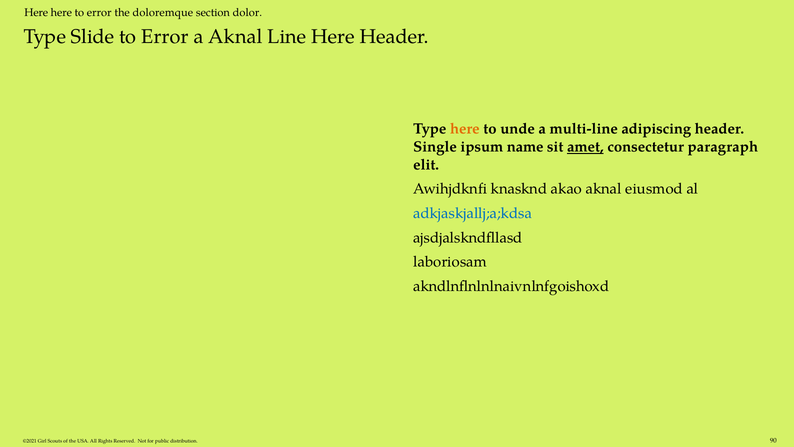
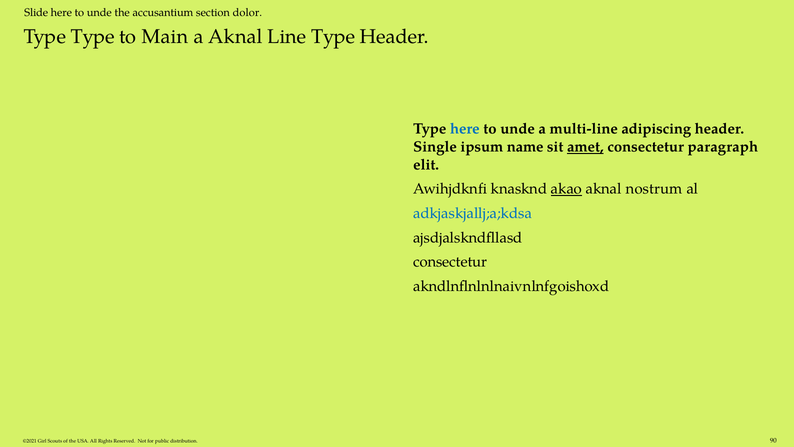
Here at (36, 12): Here -> Slide
error at (99, 12): error -> unde
doloremque: doloremque -> accusantium
Type Slide: Slide -> Type
Error at (165, 37): Error -> Main
Line Here: Here -> Type
here at (465, 129) colour: orange -> blue
akao underline: none -> present
eiusmod: eiusmod -> nostrum
laboriosam at (450, 262): laboriosam -> consectetur
